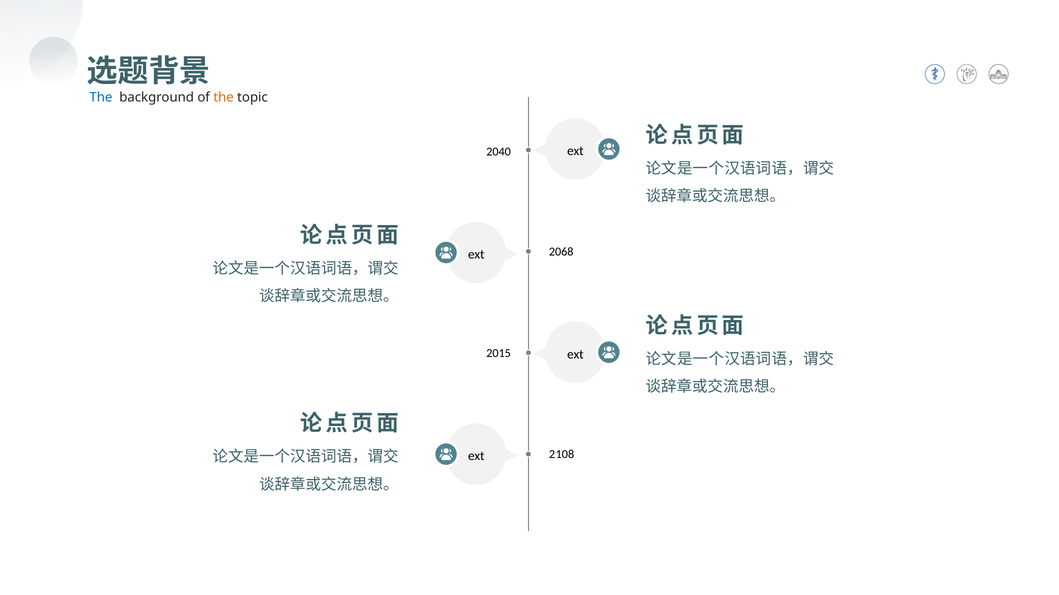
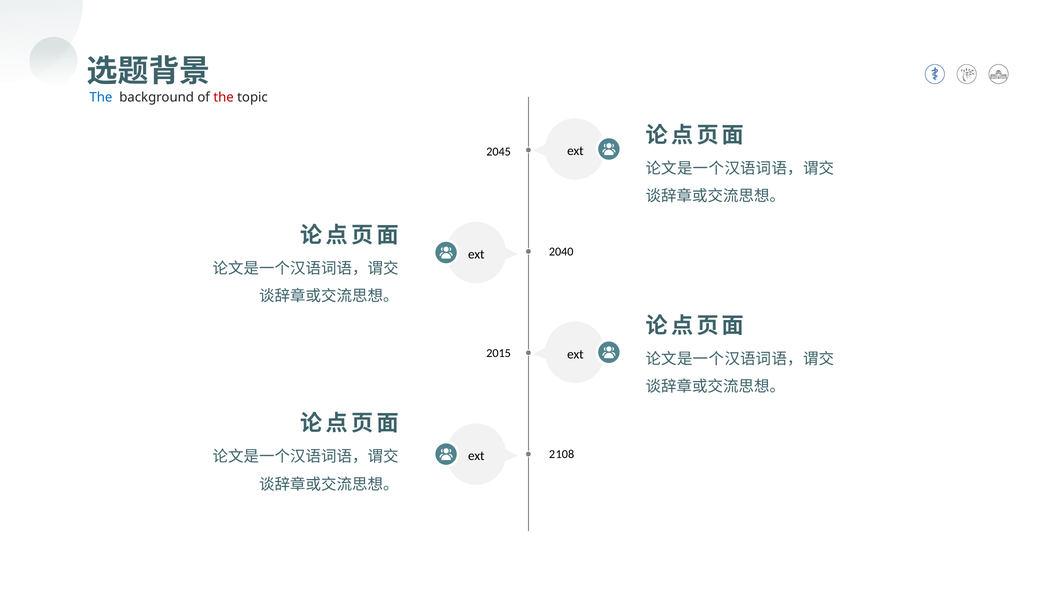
the at (224, 97) colour: orange -> red
2040: 2040 -> 2045
2068: 2068 -> 2040
